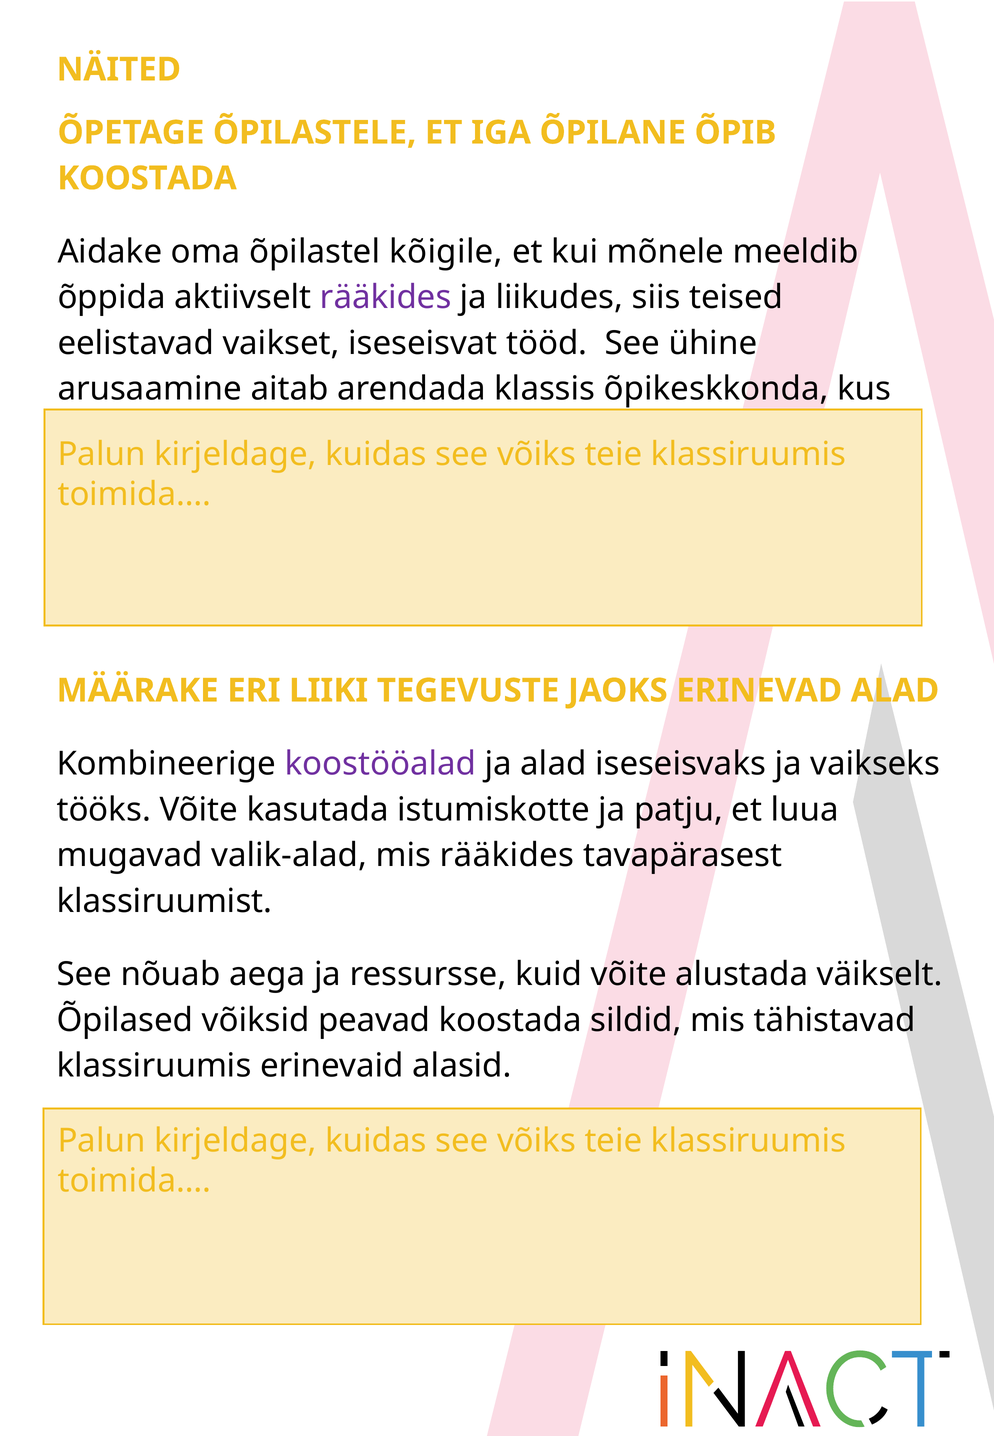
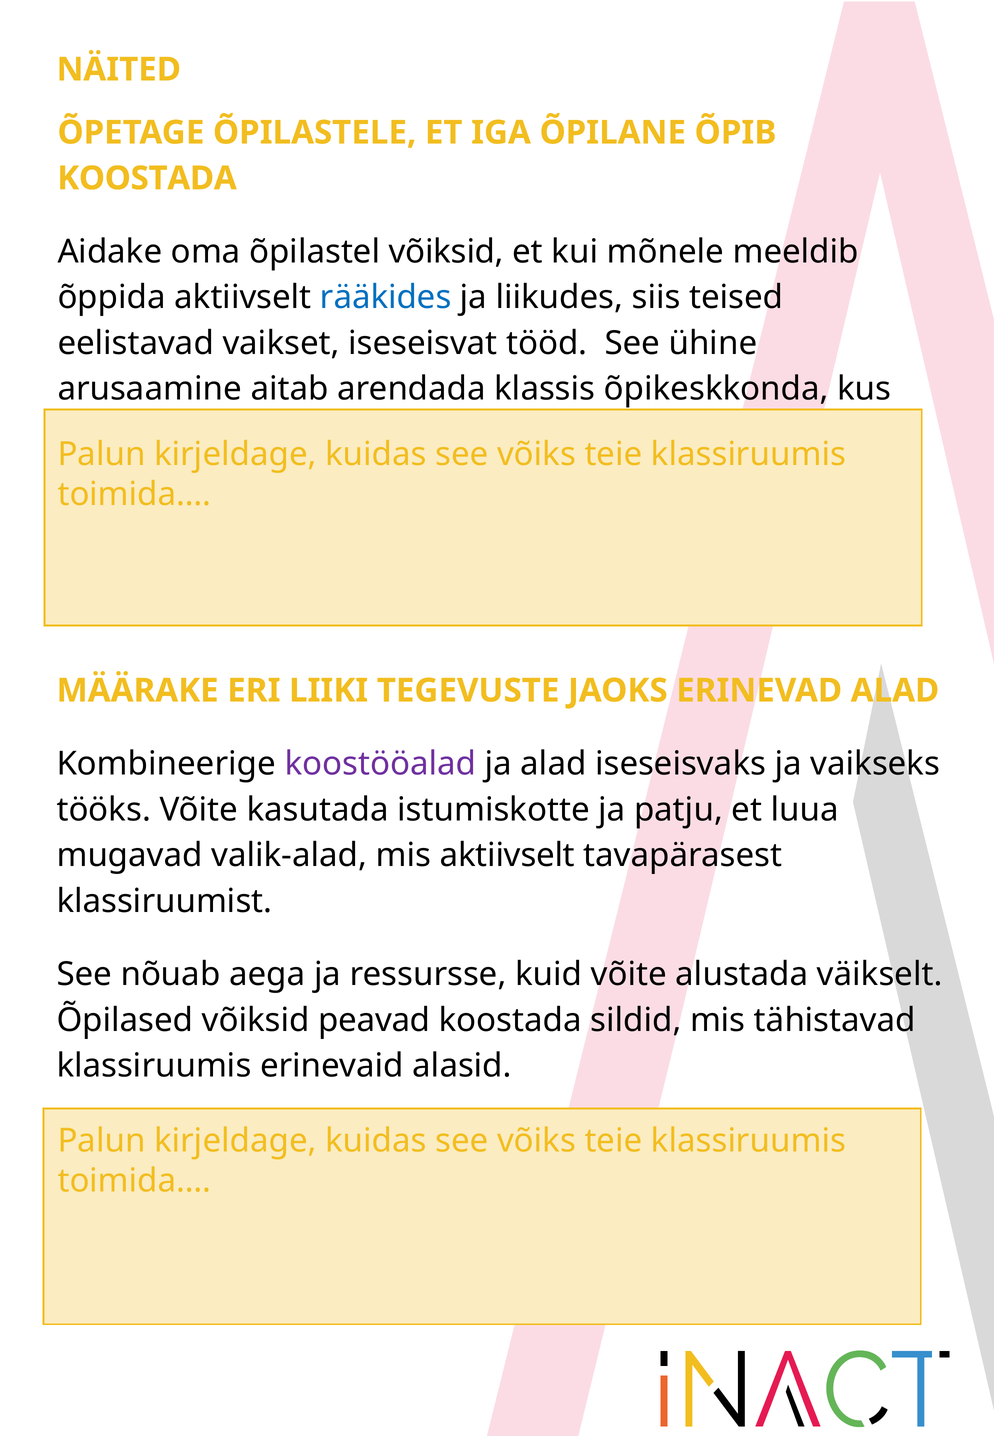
õpilastel kõigile: kõigile -> võiksid
rääkides at (386, 297) colour: purple -> blue
mis rääkides: rääkides -> aktiivselt
